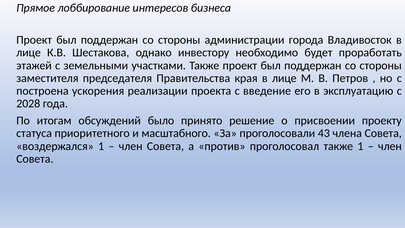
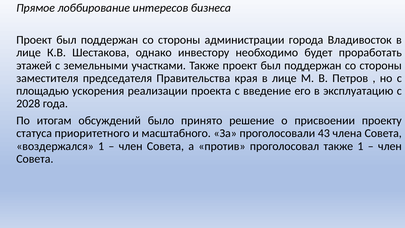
построена: построена -> площадью
